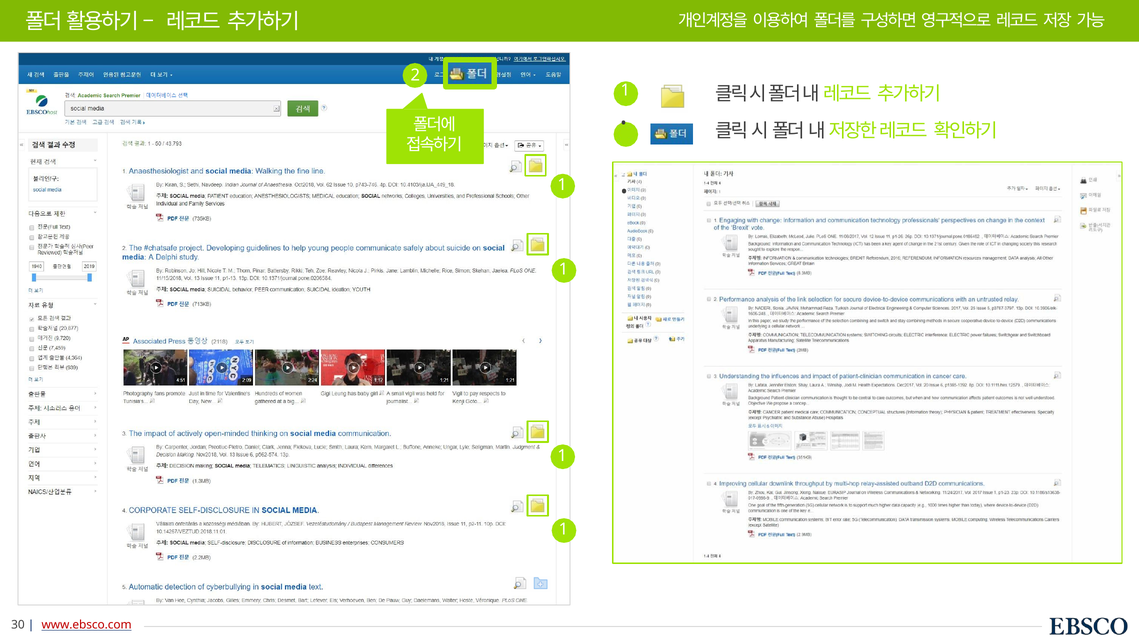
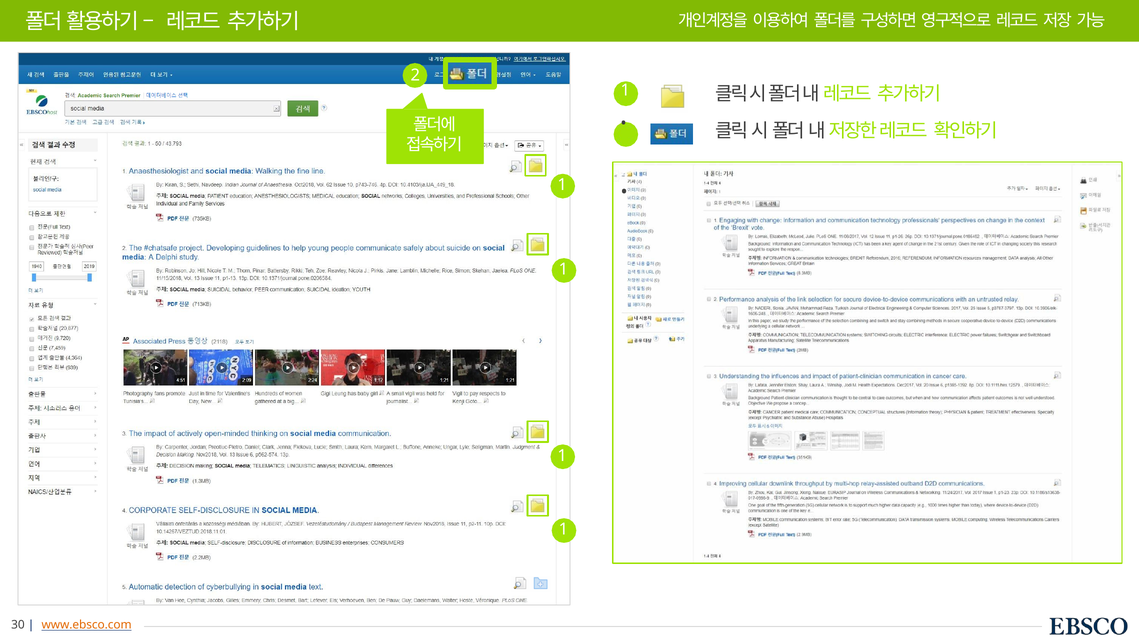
www.ebsco.com colour: red -> orange
